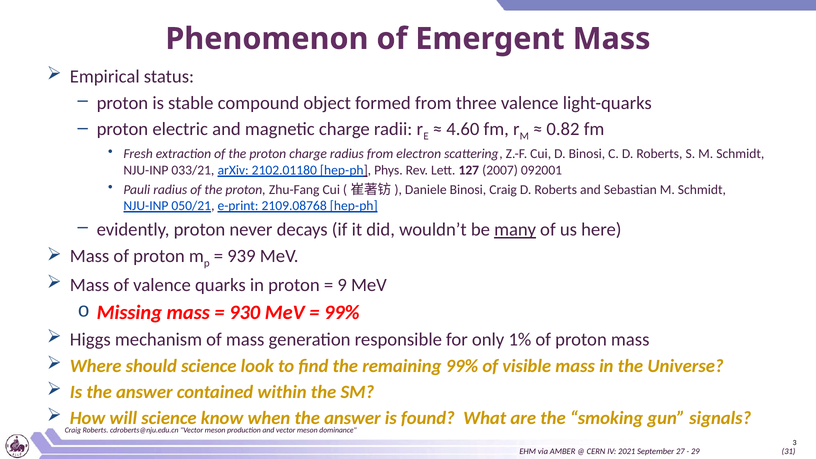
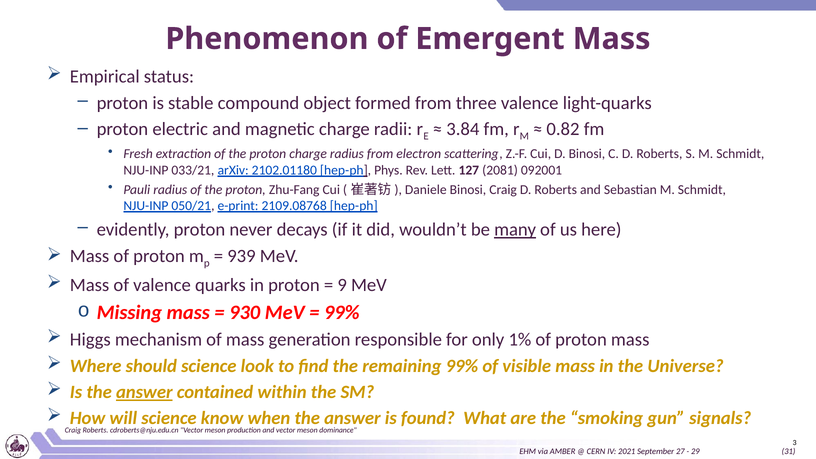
4.60: 4.60 -> 3.84
2007: 2007 -> 2081
answer at (144, 392) underline: none -> present
